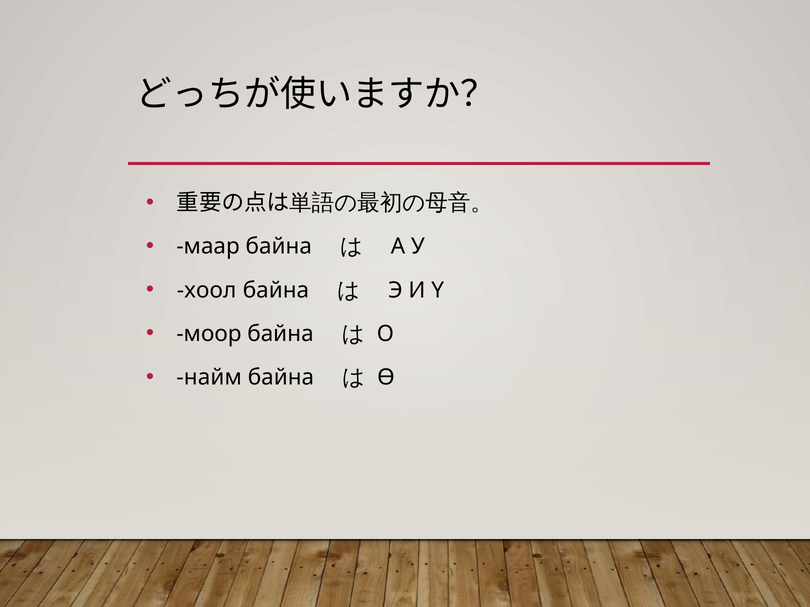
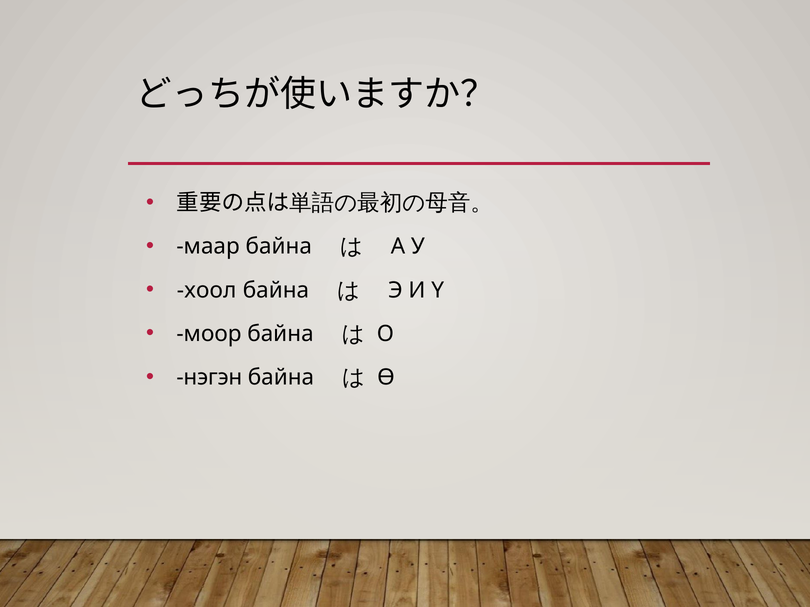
найм: найм -> нэгэн
